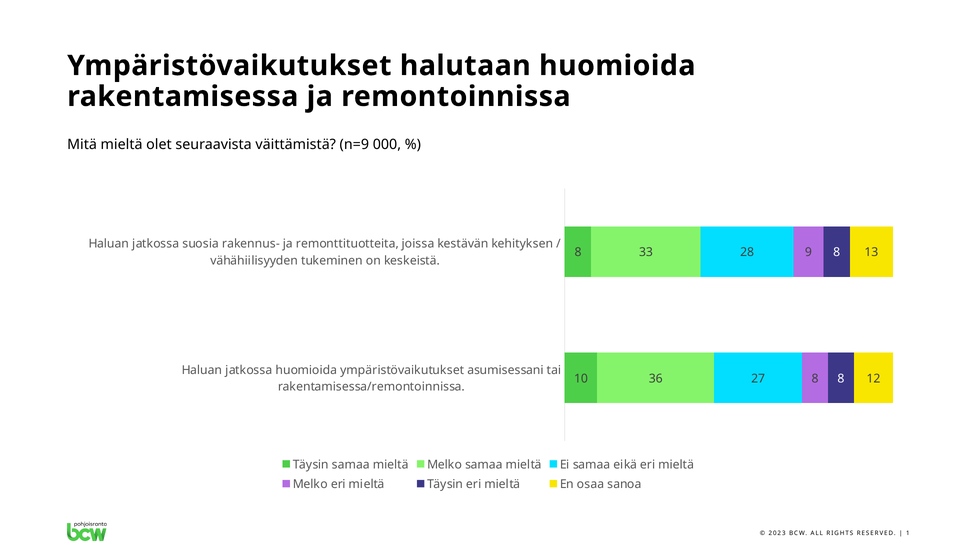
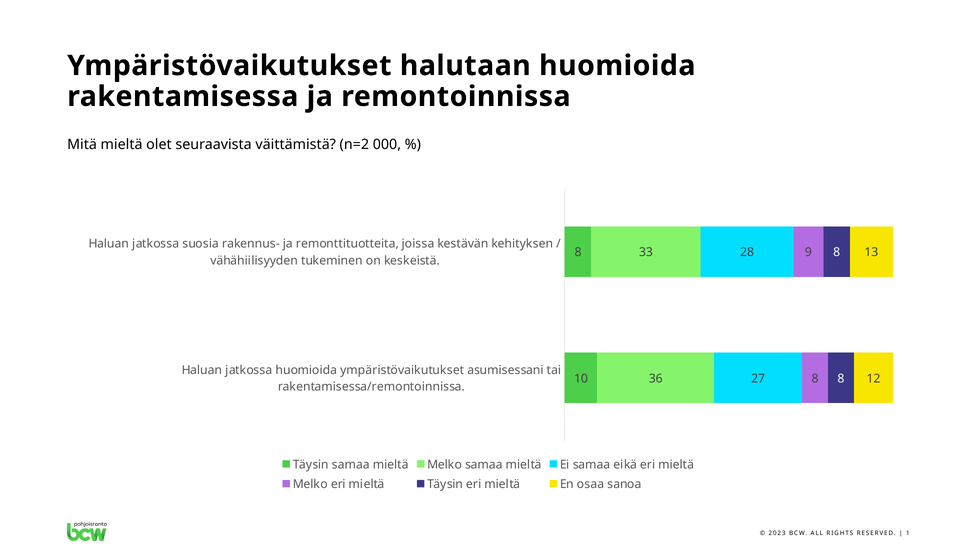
n=9: n=9 -> n=2
